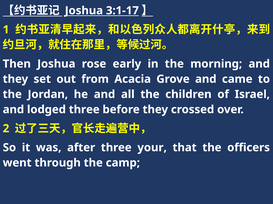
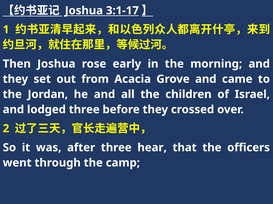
your: your -> hear
